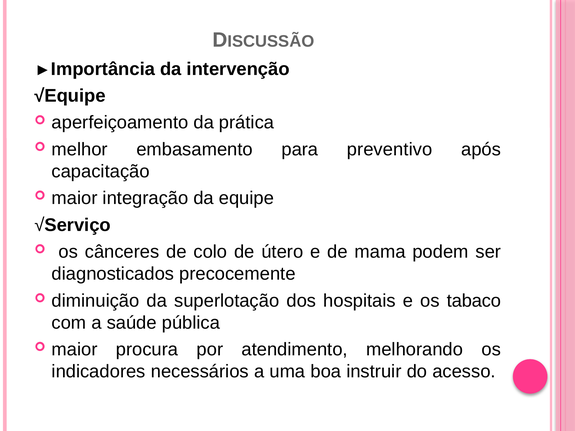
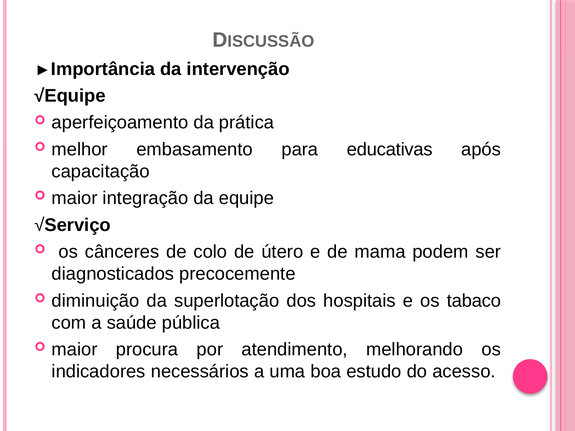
preventivo: preventivo -> educativas
instruir: instruir -> estudo
